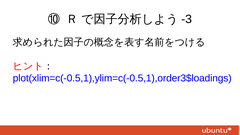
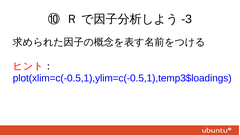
plot(xlim=c(-0.5,1),ylim=c(-0.5,1),order3$loadings: plot(xlim=c(-0.5,1),ylim=c(-0.5,1),order3$loadings -> plot(xlim=c(-0.5,1),ylim=c(-0.5,1),temp3$loadings
